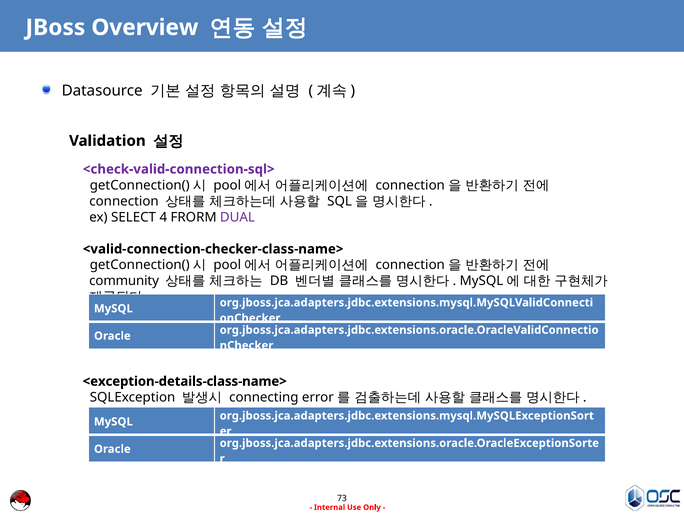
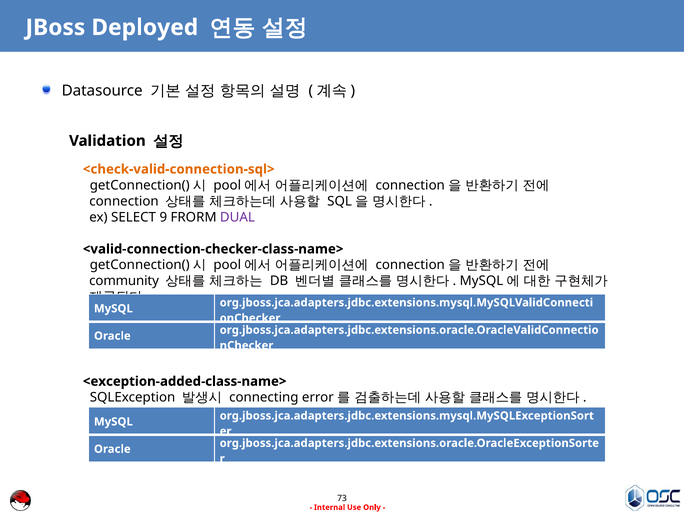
Overview: Overview -> Deployed
<check-valid-connection-sql> colour: purple -> orange
4: 4 -> 9
<exception-details-class-name>: <exception-details-class-name> -> <exception-added-class-name>
